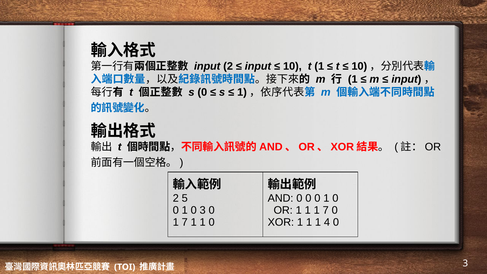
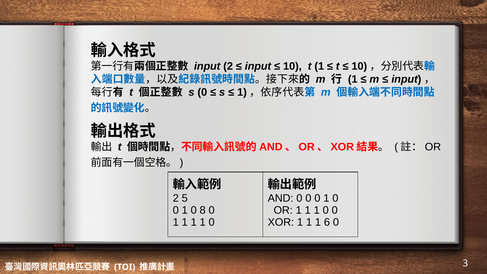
0 3: 3 -> 8
7 at (326, 210): 7 -> 0
7 at (185, 222): 7 -> 1
4: 4 -> 6
